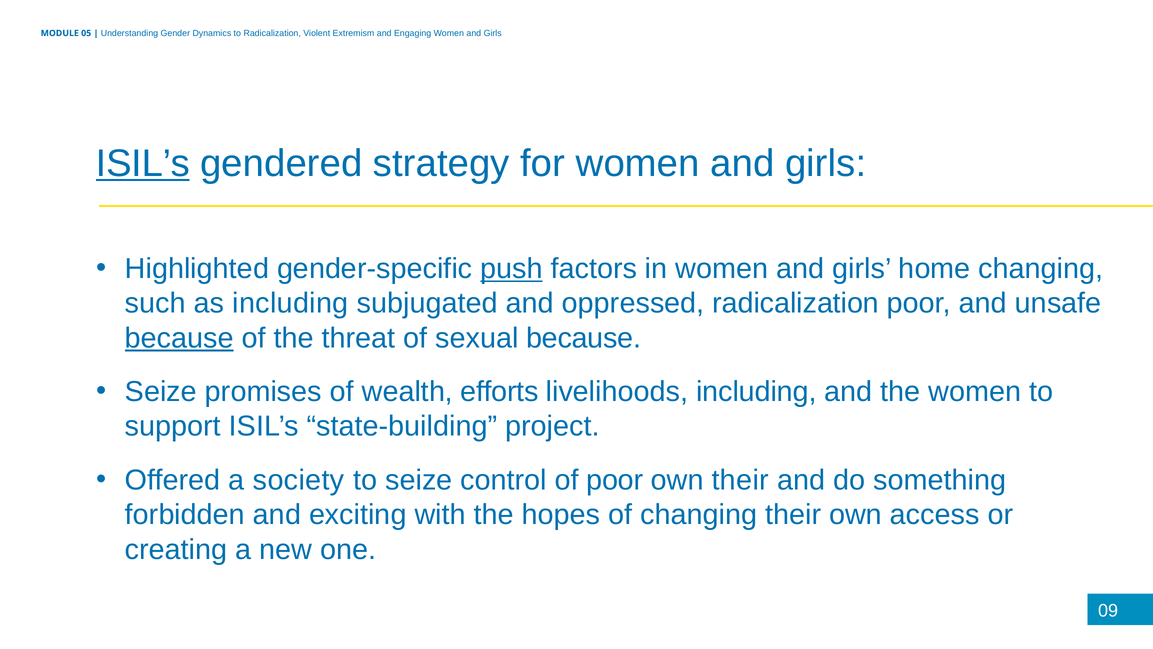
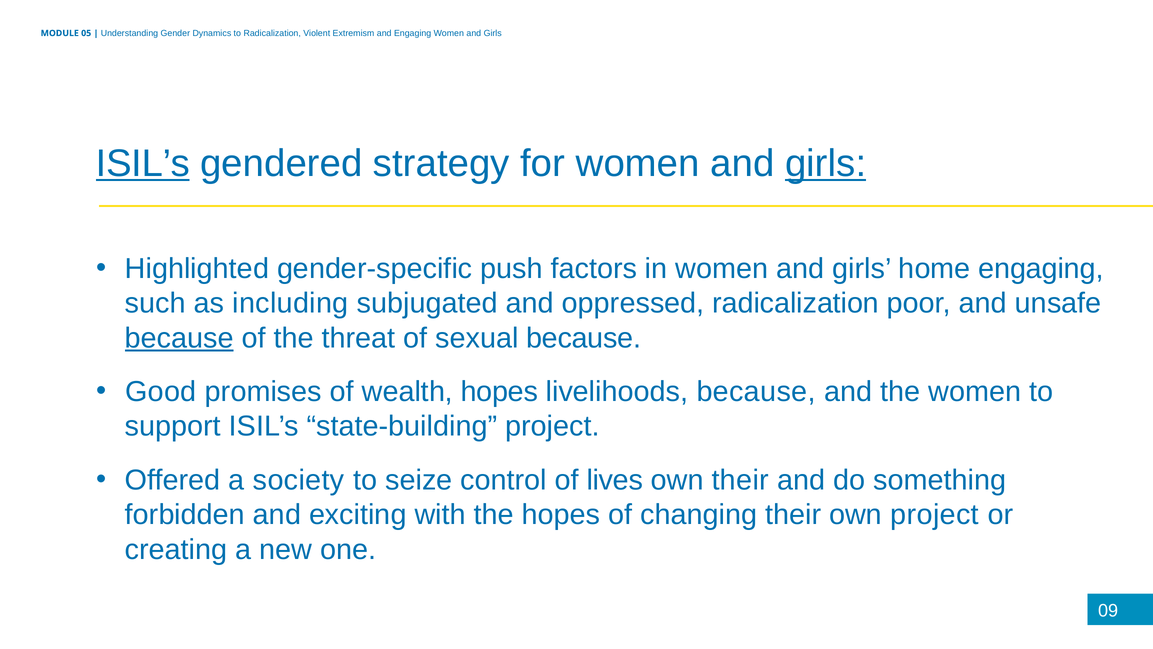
girls at (826, 163) underline: none -> present
push underline: present -> none
home changing: changing -> engaging
Seize at (161, 392): Seize -> Good
wealth efforts: efforts -> hopes
livelihoods including: including -> because
of poor: poor -> lives
own access: access -> project
